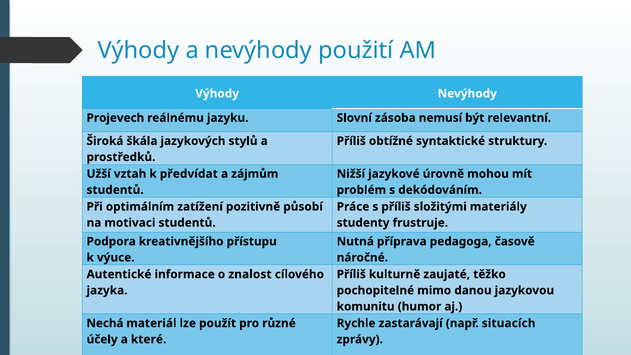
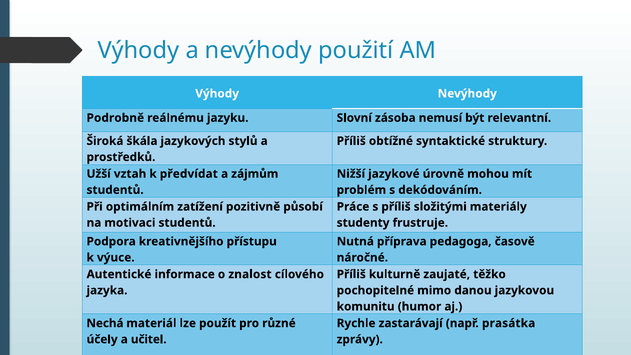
Projevech: Projevech -> Podrobně
situacích: situacích -> prasátka
které: které -> učitel
